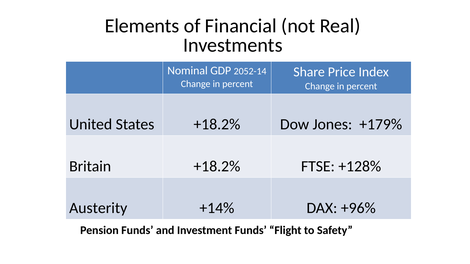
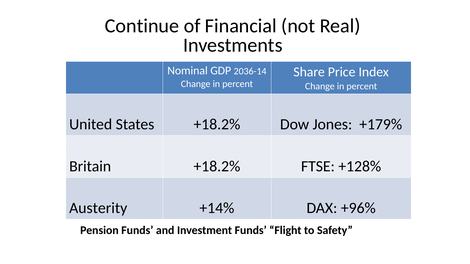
Elements: Elements -> Continue
2052-14: 2052-14 -> 2036-14
